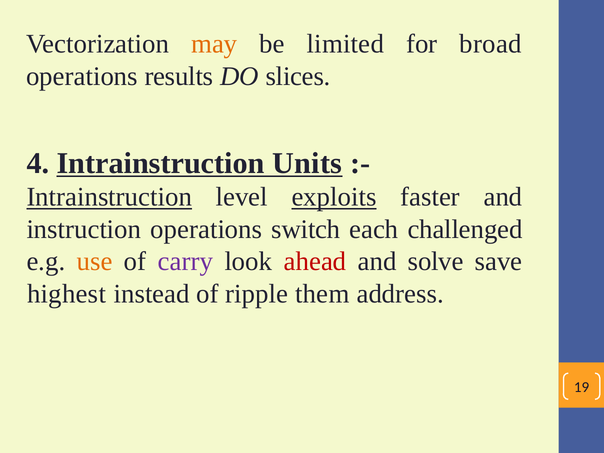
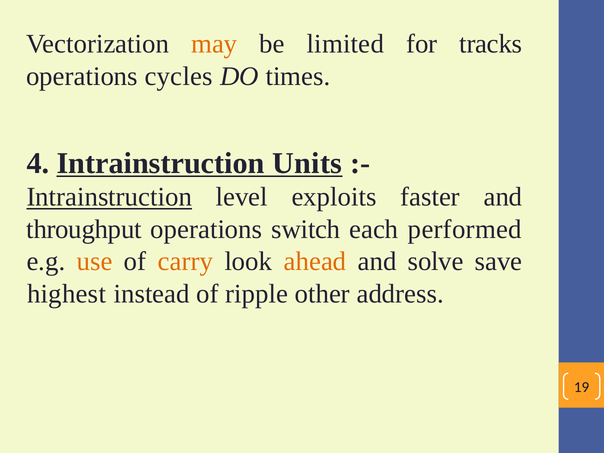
broad: broad -> tracks
results: results -> cycles
slices: slices -> times
exploits underline: present -> none
instruction: instruction -> throughput
challenged: challenged -> performed
carry colour: purple -> orange
ahead colour: red -> orange
them: them -> other
